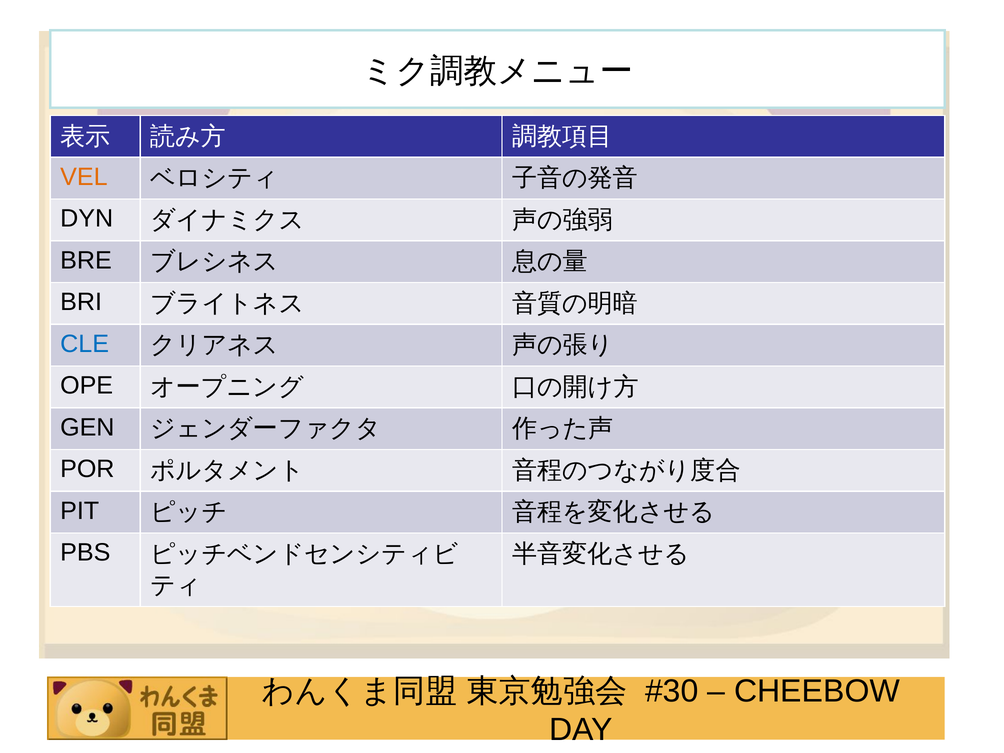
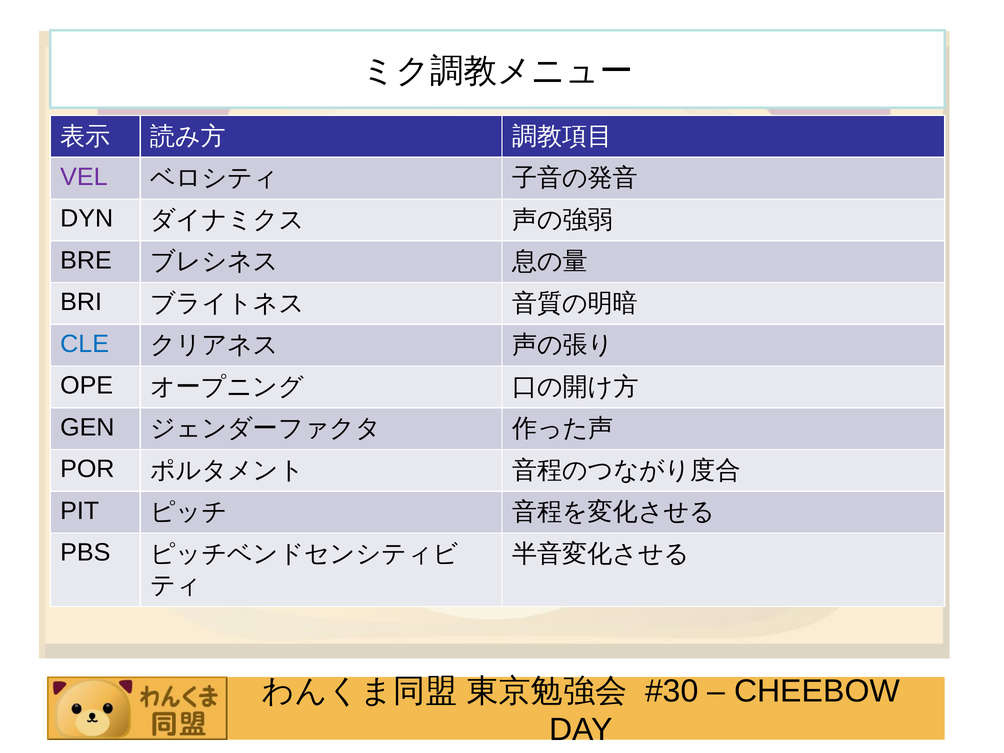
VEL colour: orange -> purple
